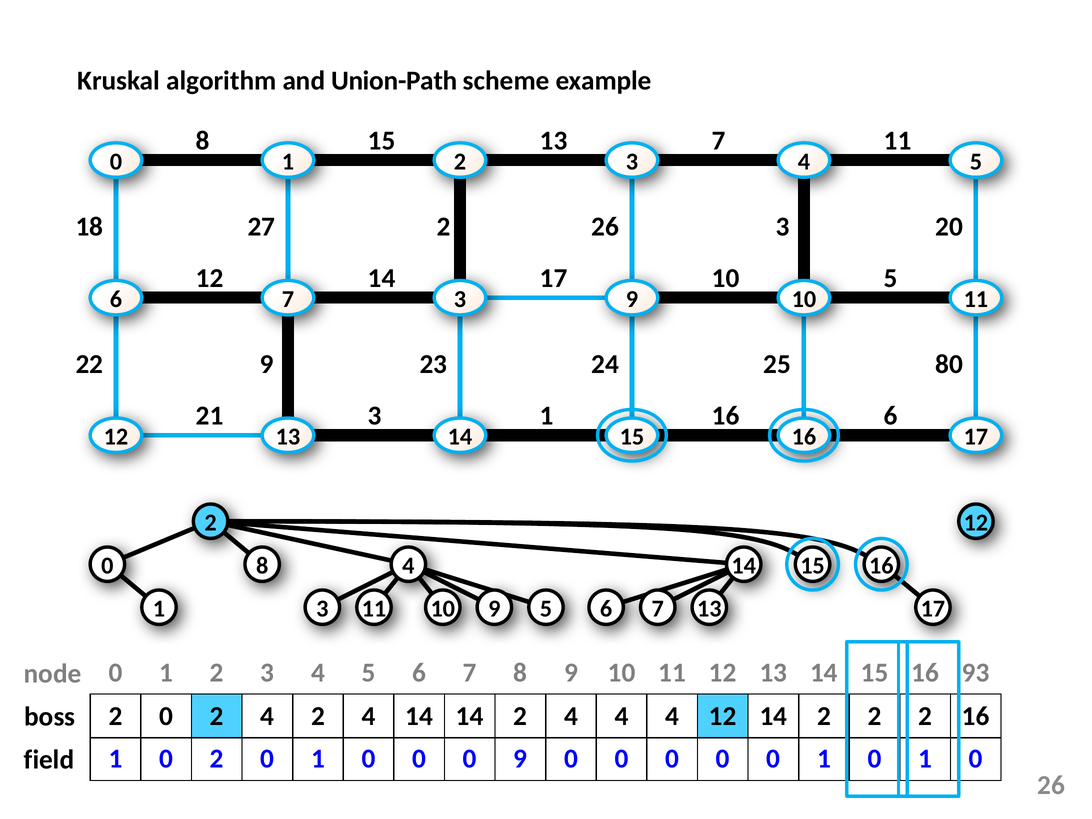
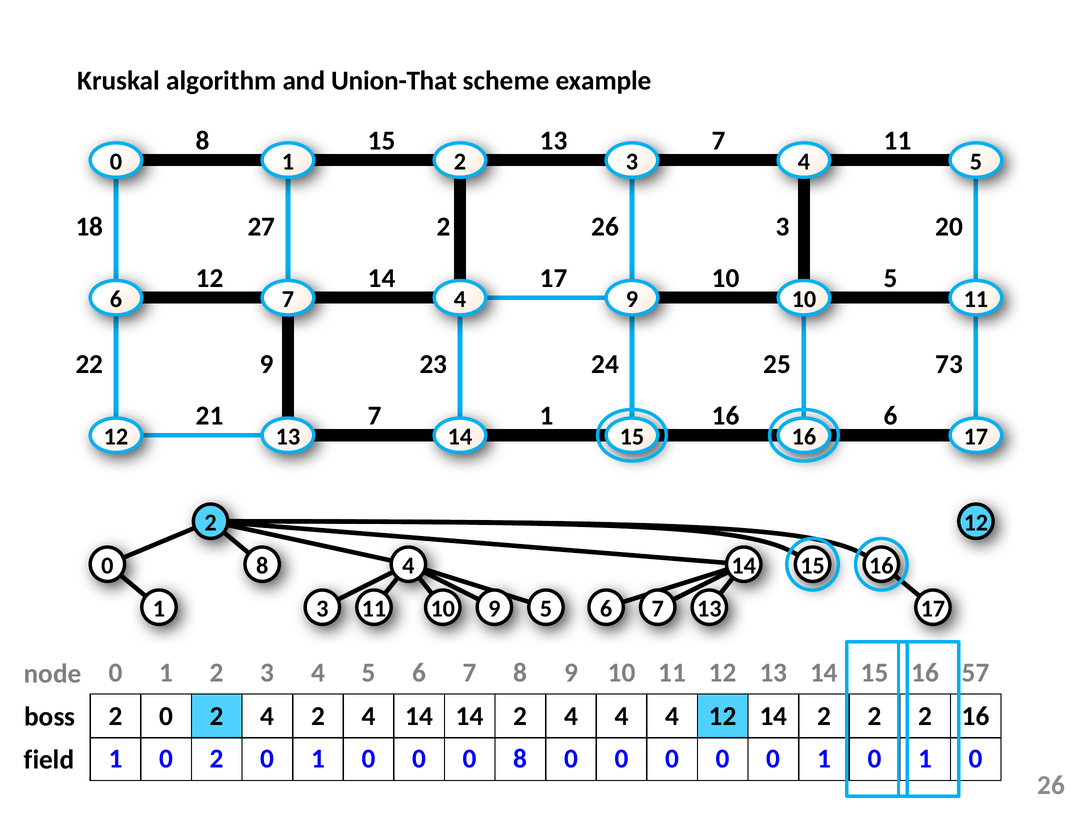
Union-Path: Union-Path -> Union-That
7 3: 3 -> 4
80: 80 -> 73
21 3: 3 -> 7
93: 93 -> 57
0 9: 9 -> 8
